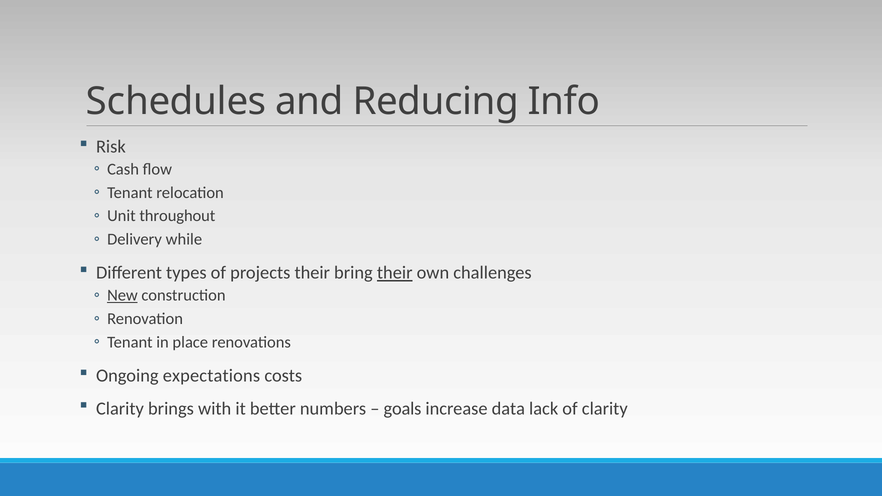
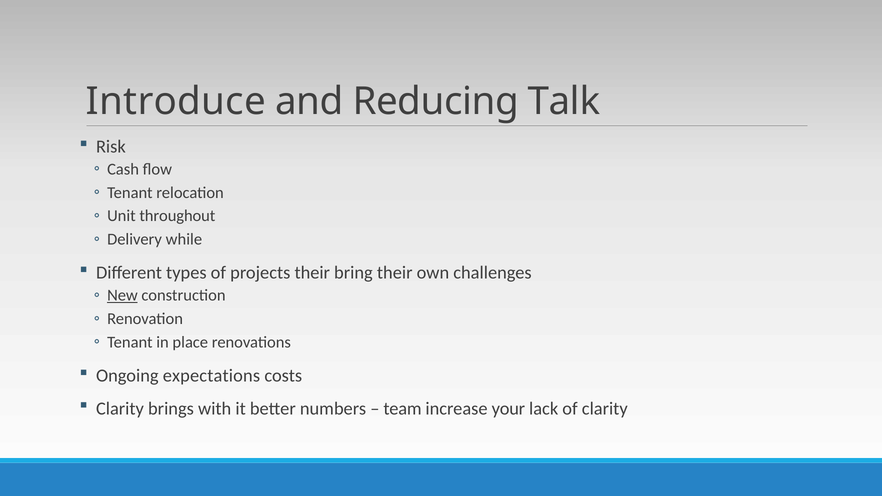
Schedules: Schedules -> Introduce
Info: Info -> Talk
their at (395, 273) underline: present -> none
goals: goals -> team
data: data -> your
